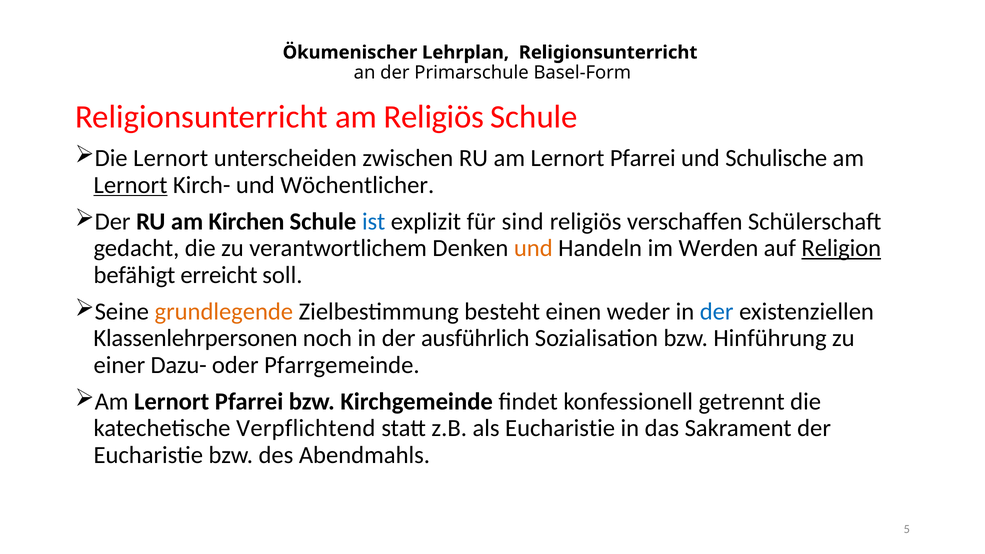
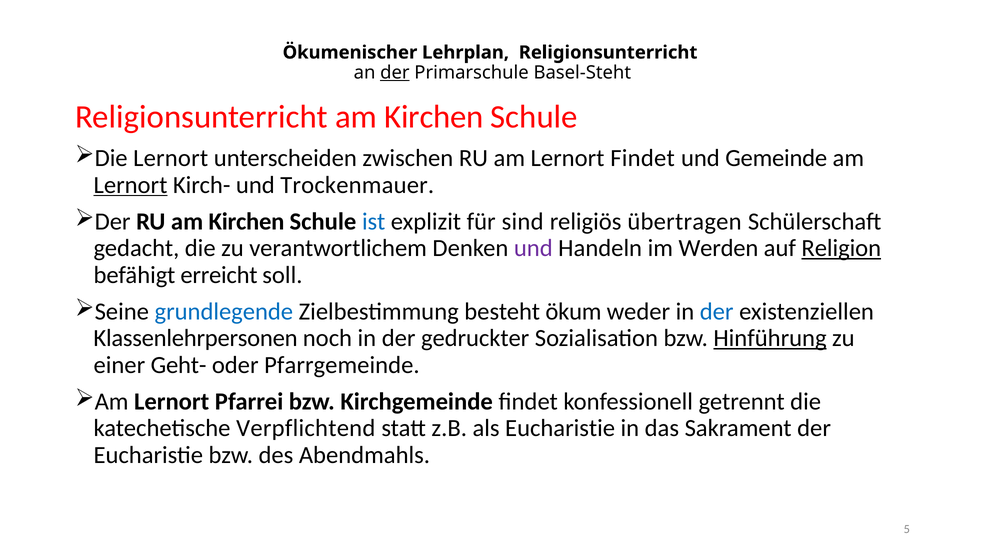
der at (395, 72) underline: none -> present
Basel-Form: Basel-Form -> Basel-Steht
Religionsunterricht am Religiös: Religiös -> Kirchen
RU am Lernort Pfarrei: Pfarrei -> Findet
Schulische: Schulische -> Gemeinde
Wöchentlicher: Wöchentlicher -> Trockenmauer
verschaffen: verschaffen -> übertragen
und at (533, 248) colour: orange -> purple
grundlegende colour: orange -> blue
einen: einen -> ökum
ausführlich: ausführlich -> gedruckter
Hinführung underline: none -> present
Dazu-: Dazu- -> Geht-
